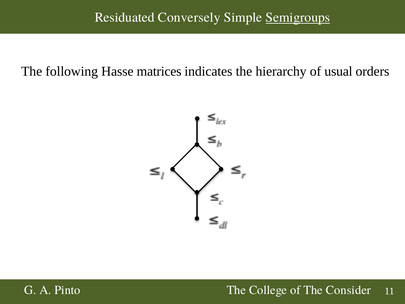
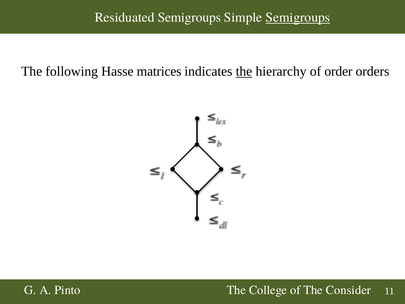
Residuated Conversely: Conversely -> Semigroups
the at (244, 71) underline: none -> present
usual: usual -> order
